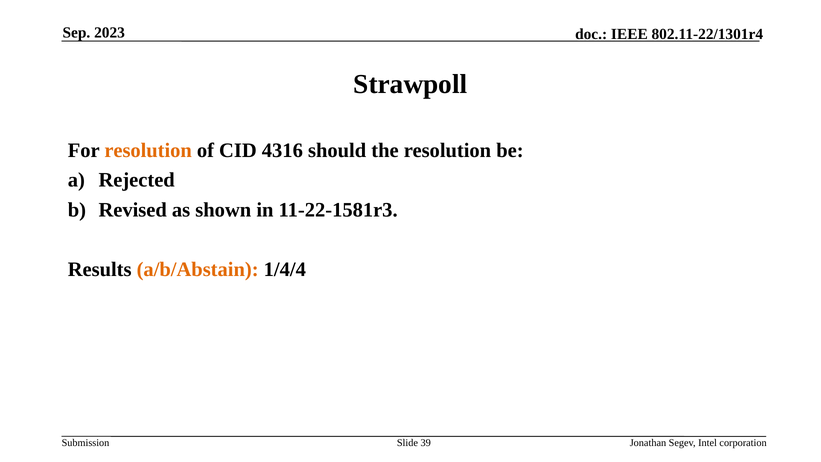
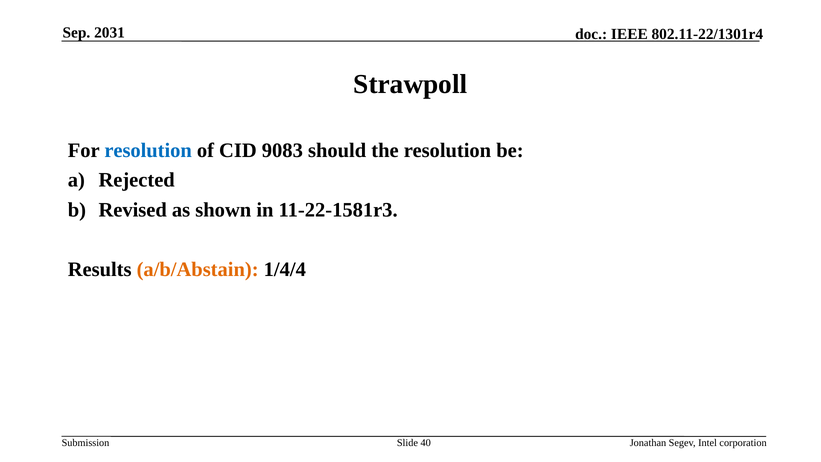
2023: 2023 -> 2031
resolution at (148, 150) colour: orange -> blue
4316: 4316 -> 9083
39: 39 -> 40
